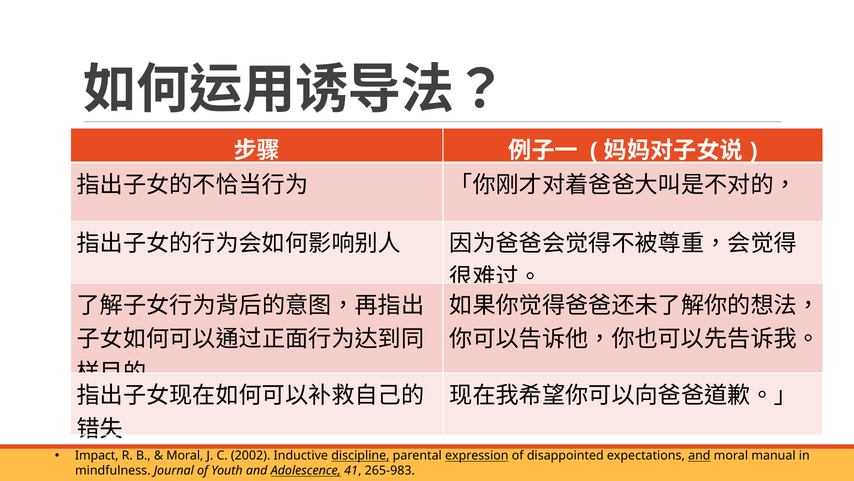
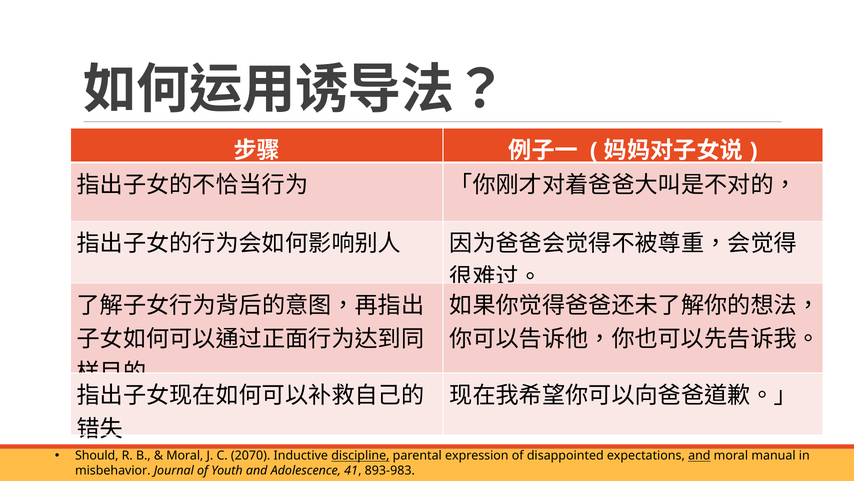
Impact: Impact -> Should
2002: 2002 -> 2070
expression underline: present -> none
mindfulness: mindfulness -> misbehavior
Adolescence underline: present -> none
265-983: 265-983 -> 893-983
